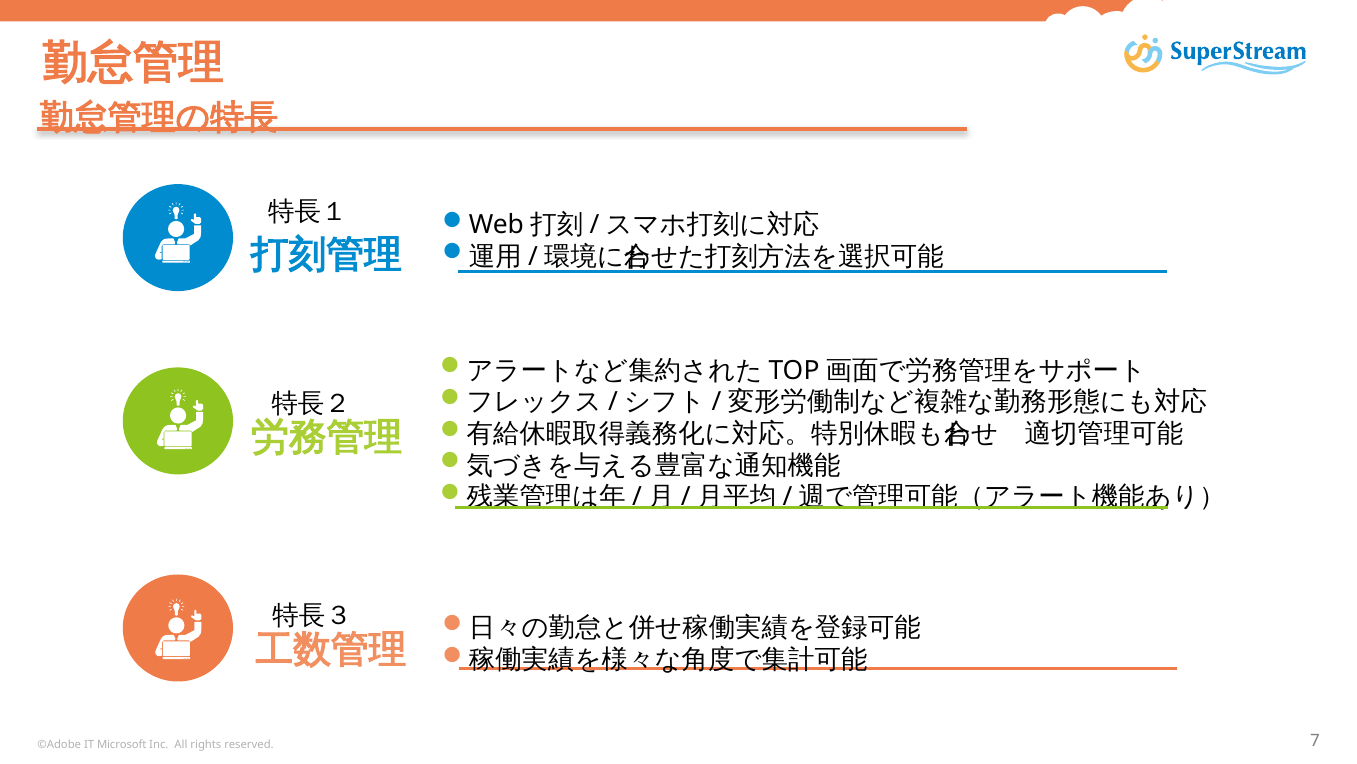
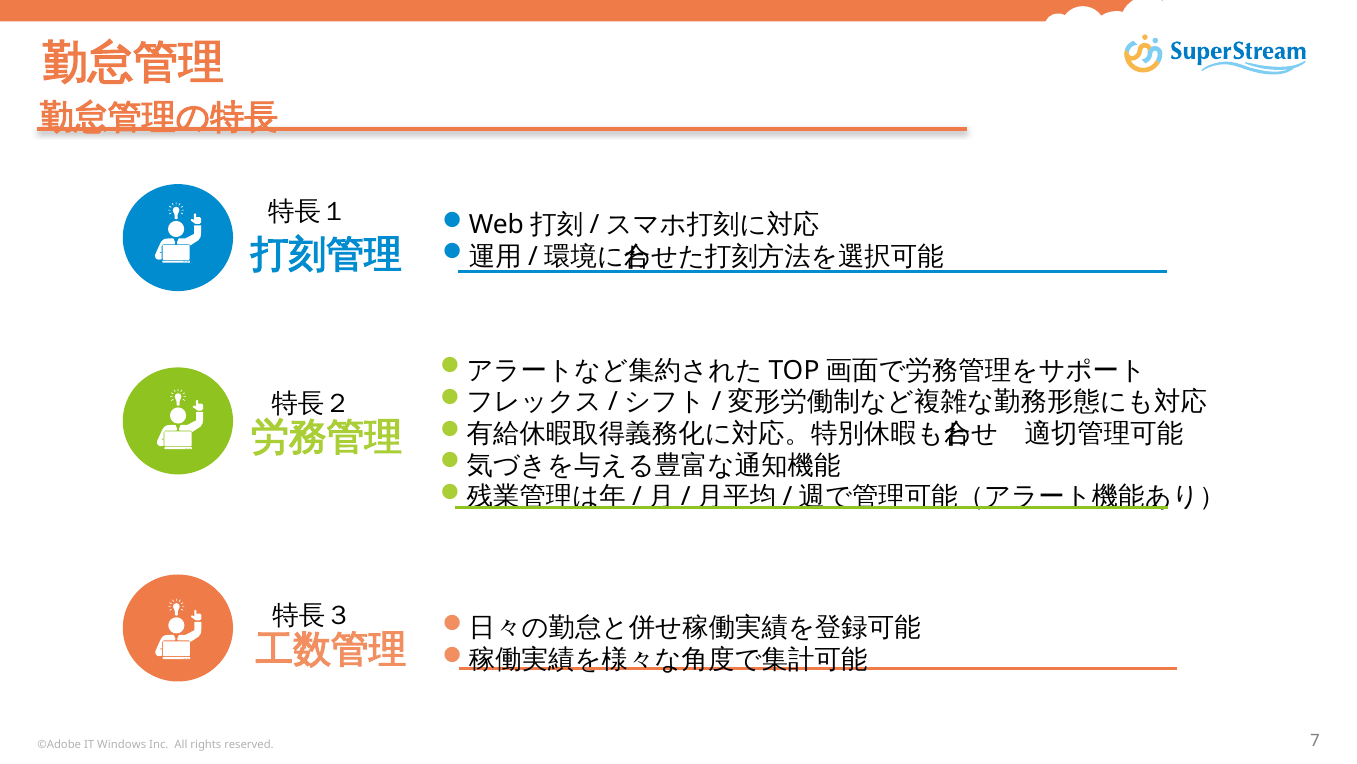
Microsoft: Microsoft -> Windows
